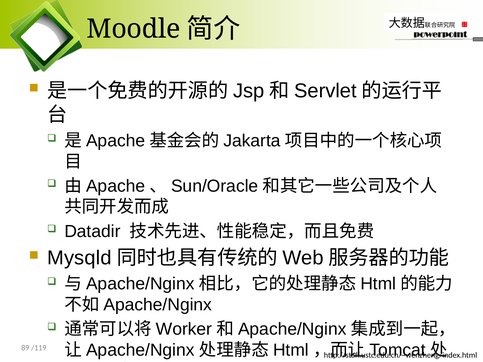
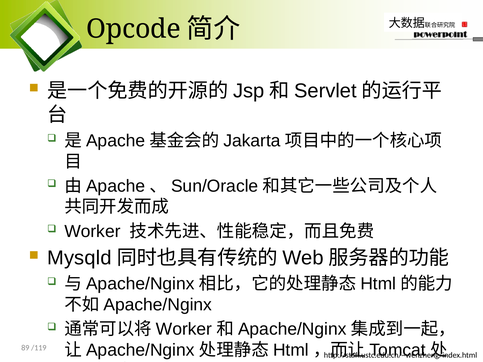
Moodle: Moodle -> Opcode
Datadir at (92, 231): Datadir -> Worker
